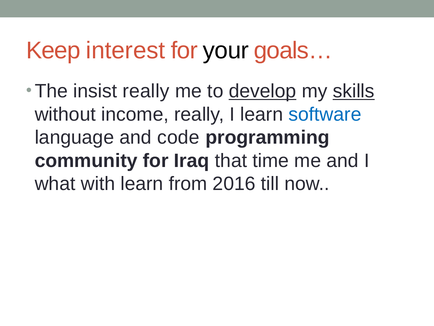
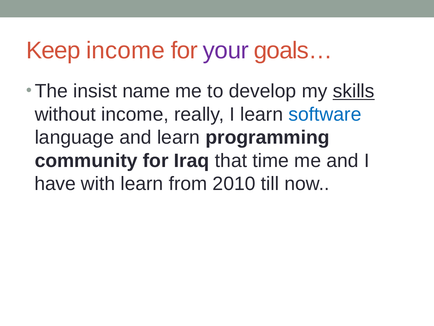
Keep interest: interest -> income
your colour: black -> purple
insist really: really -> name
develop underline: present -> none
and code: code -> learn
what: what -> have
2016: 2016 -> 2010
